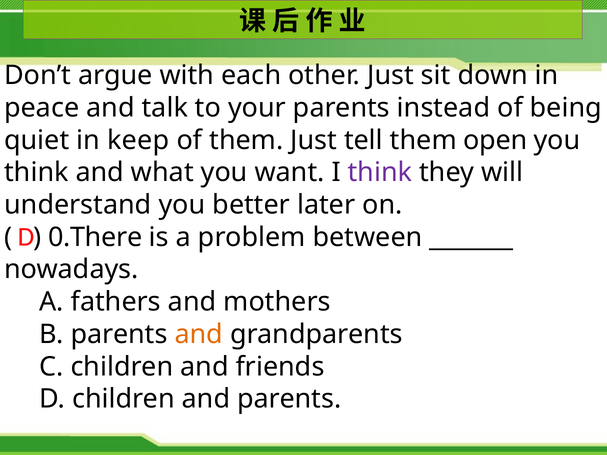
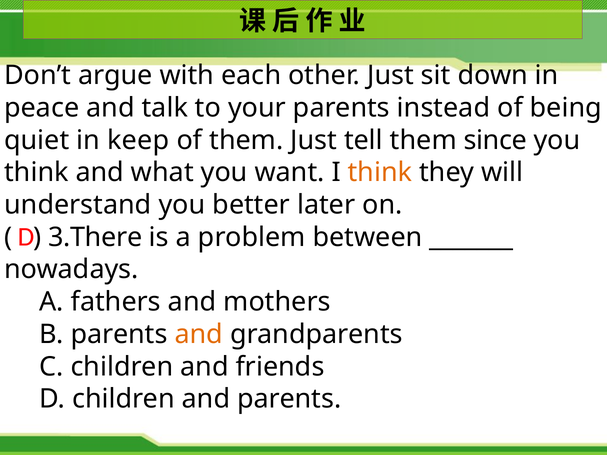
open: open -> since
think at (380, 173) colour: purple -> orange
0.There: 0.There -> 3.There
